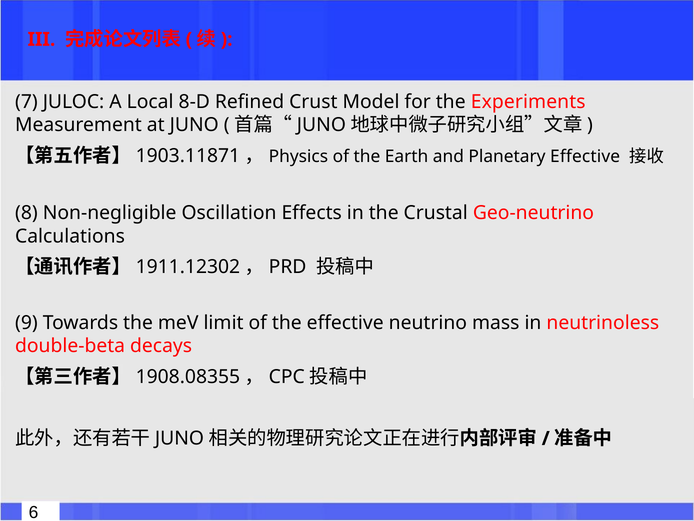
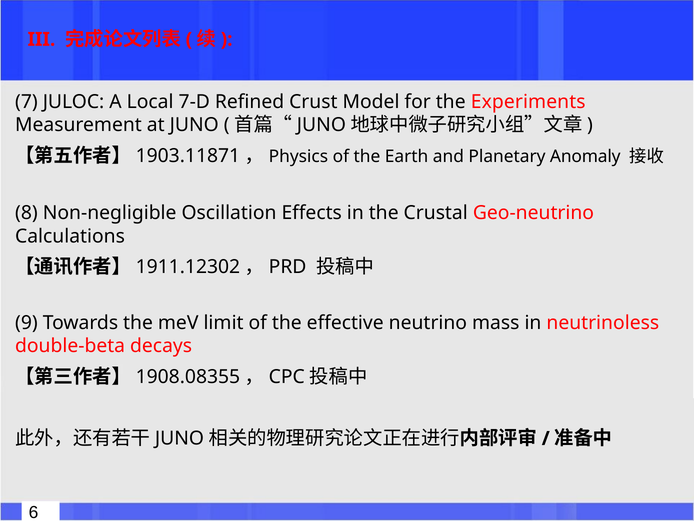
8-D: 8-D -> 7-D
Planetary Effective: Effective -> Anomaly
